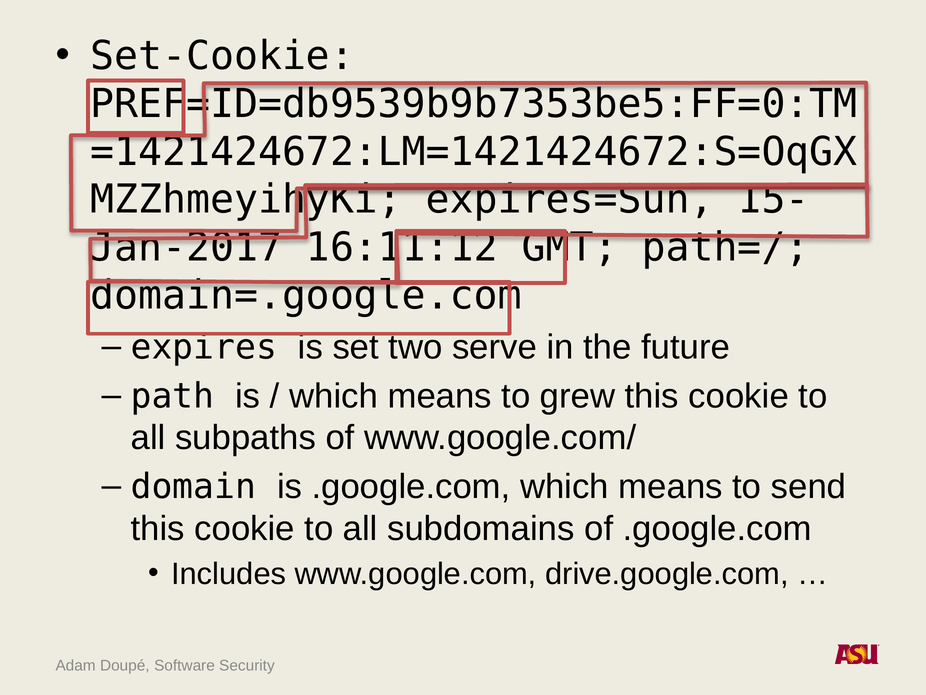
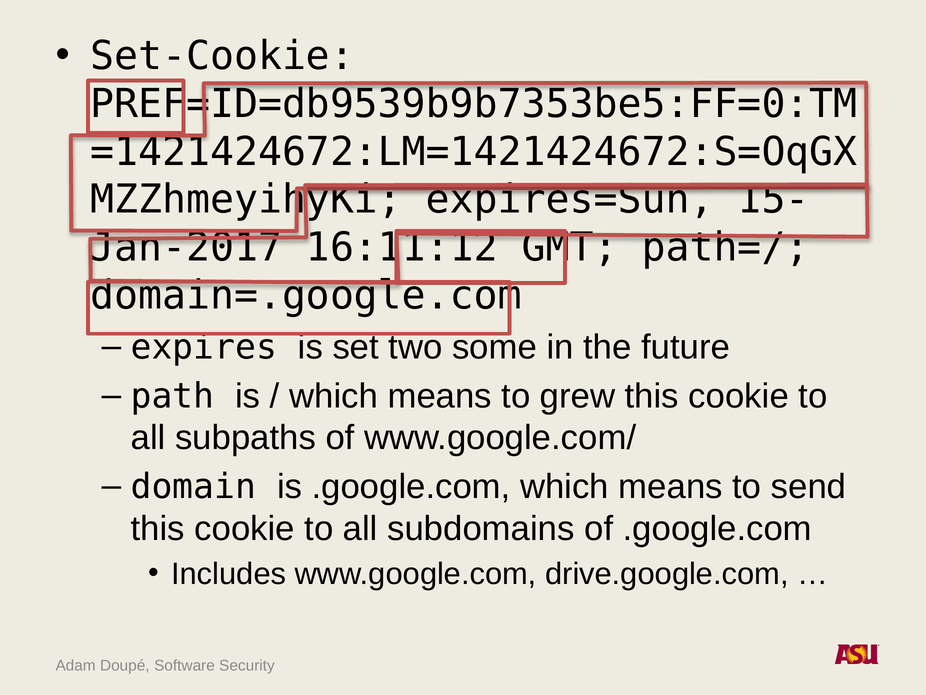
serve: serve -> some
